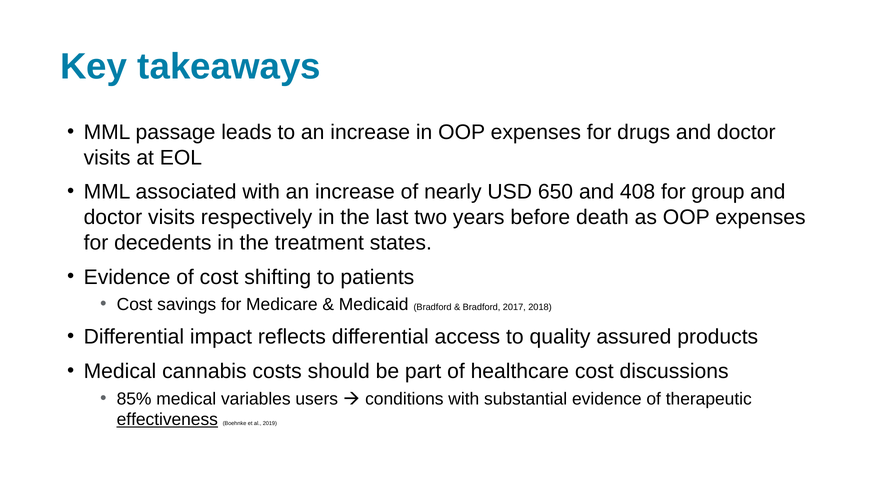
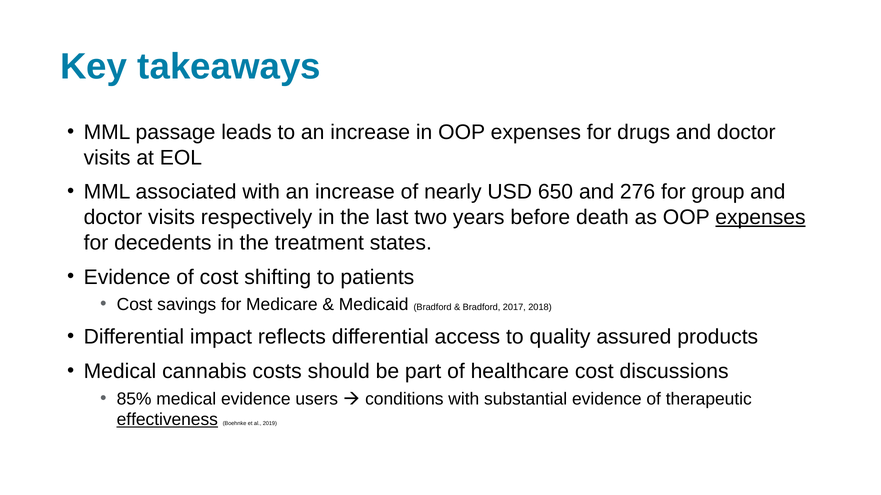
408: 408 -> 276
expenses at (760, 218) underline: none -> present
medical variables: variables -> evidence
